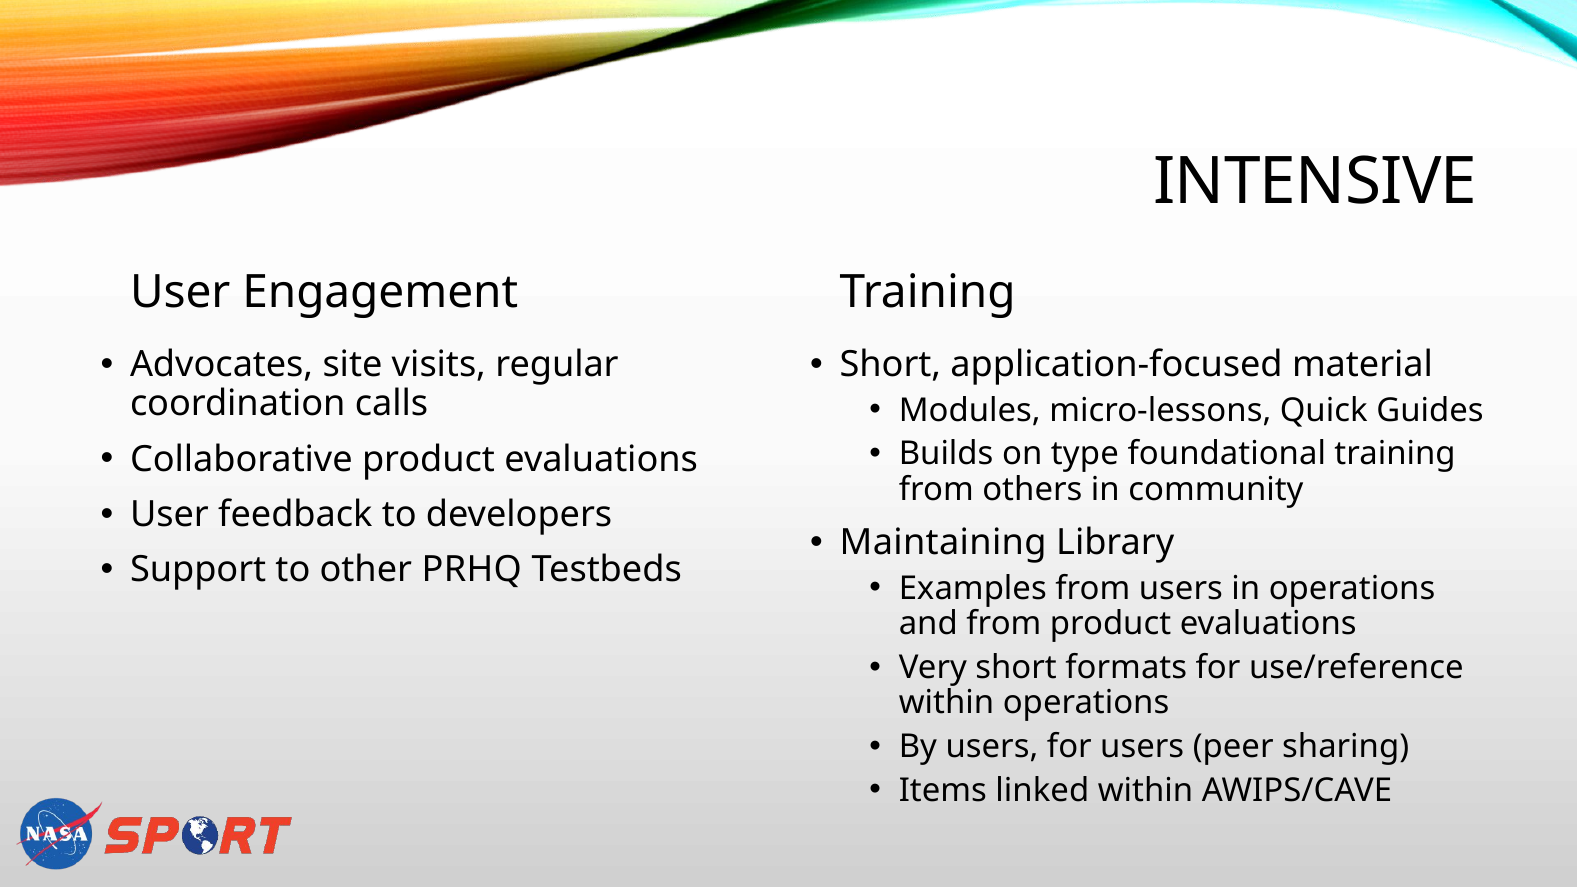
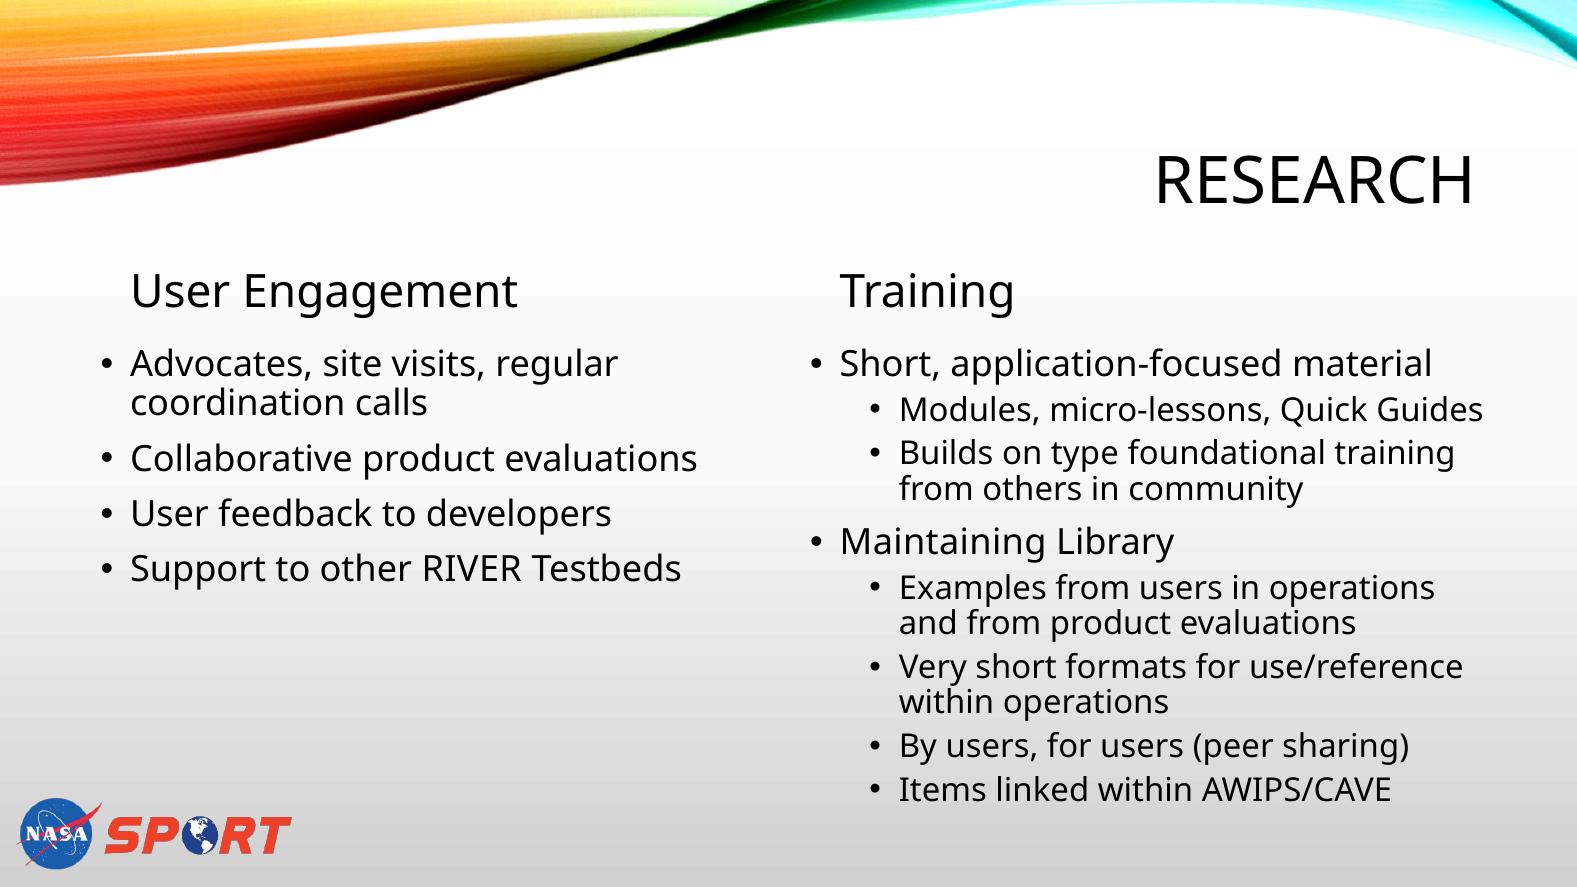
INTENSIVE: INTENSIVE -> RESEARCH
PRHQ: PRHQ -> RIVER
